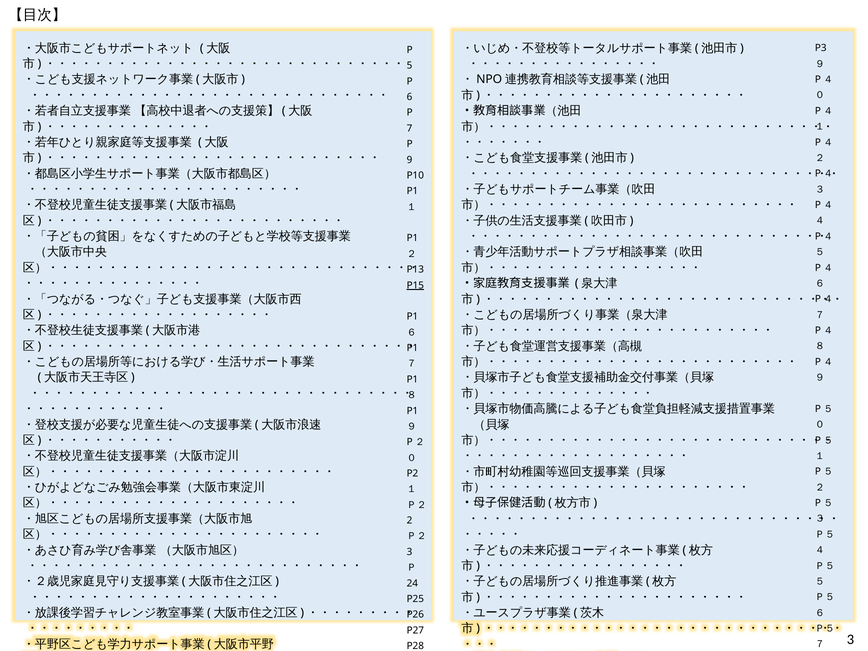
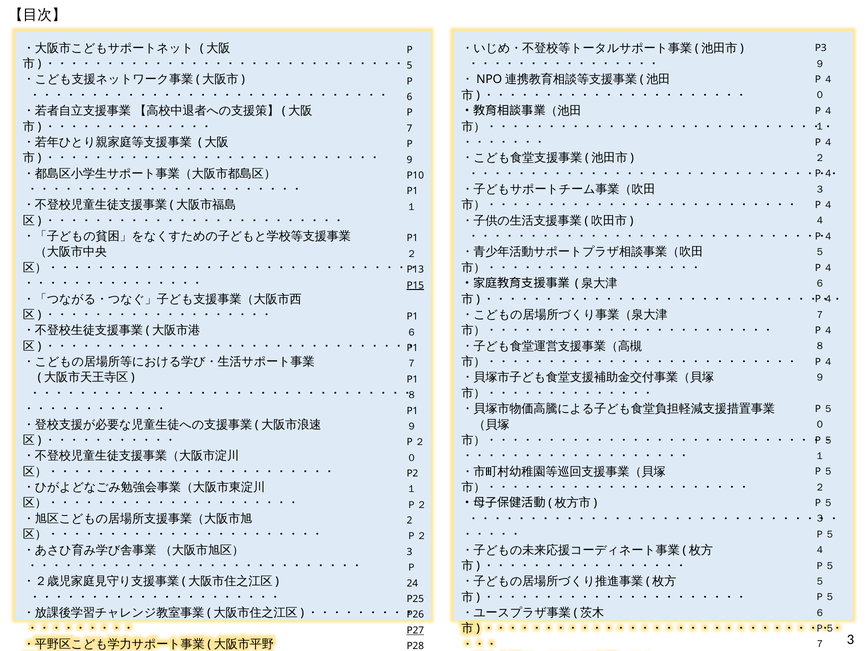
P27 underline: none -> present
